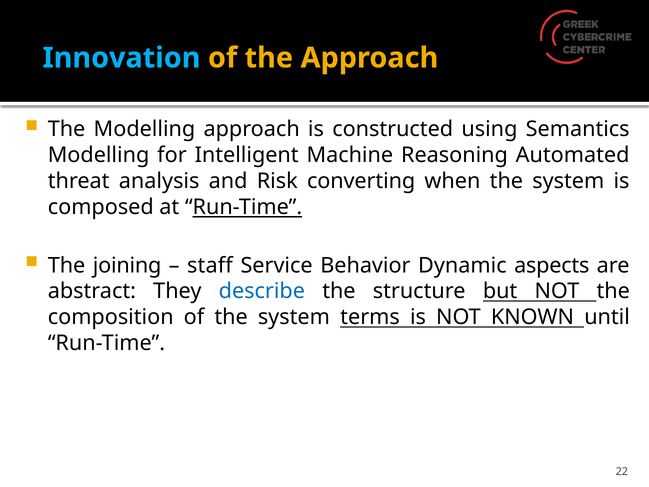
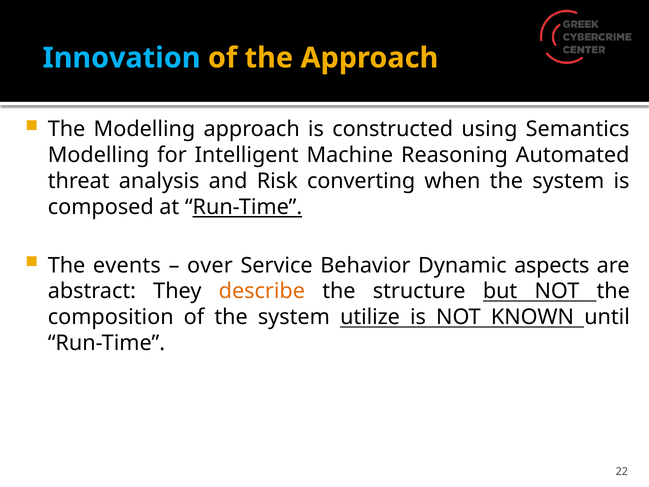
joining: joining -> events
staff: staff -> over
describe colour: blue -> orange
terms: terms -> utilize
